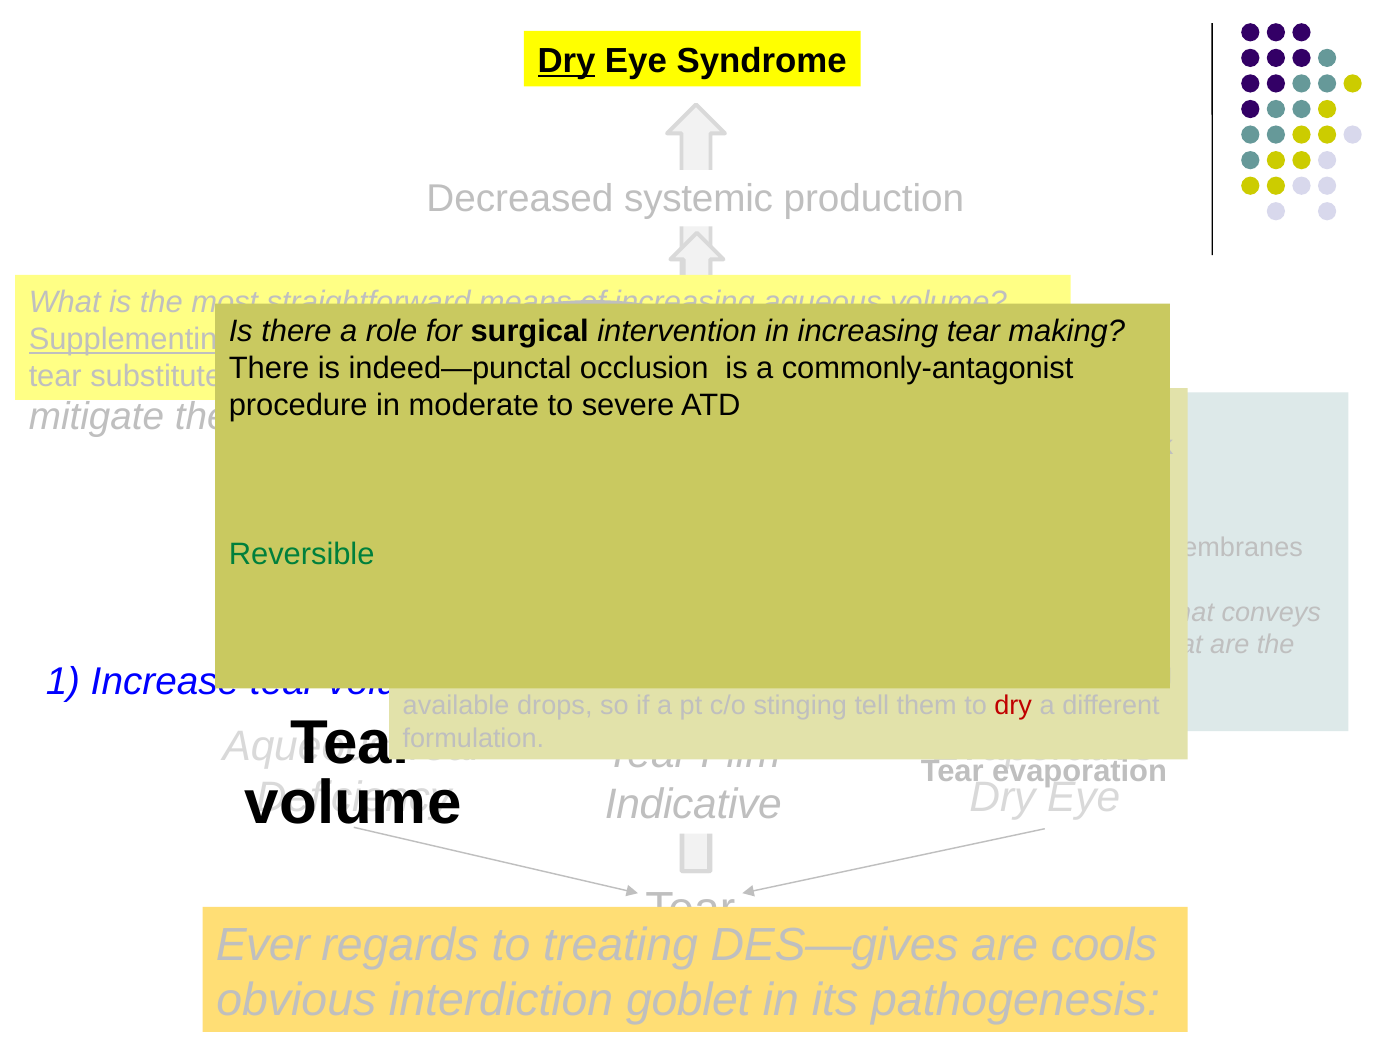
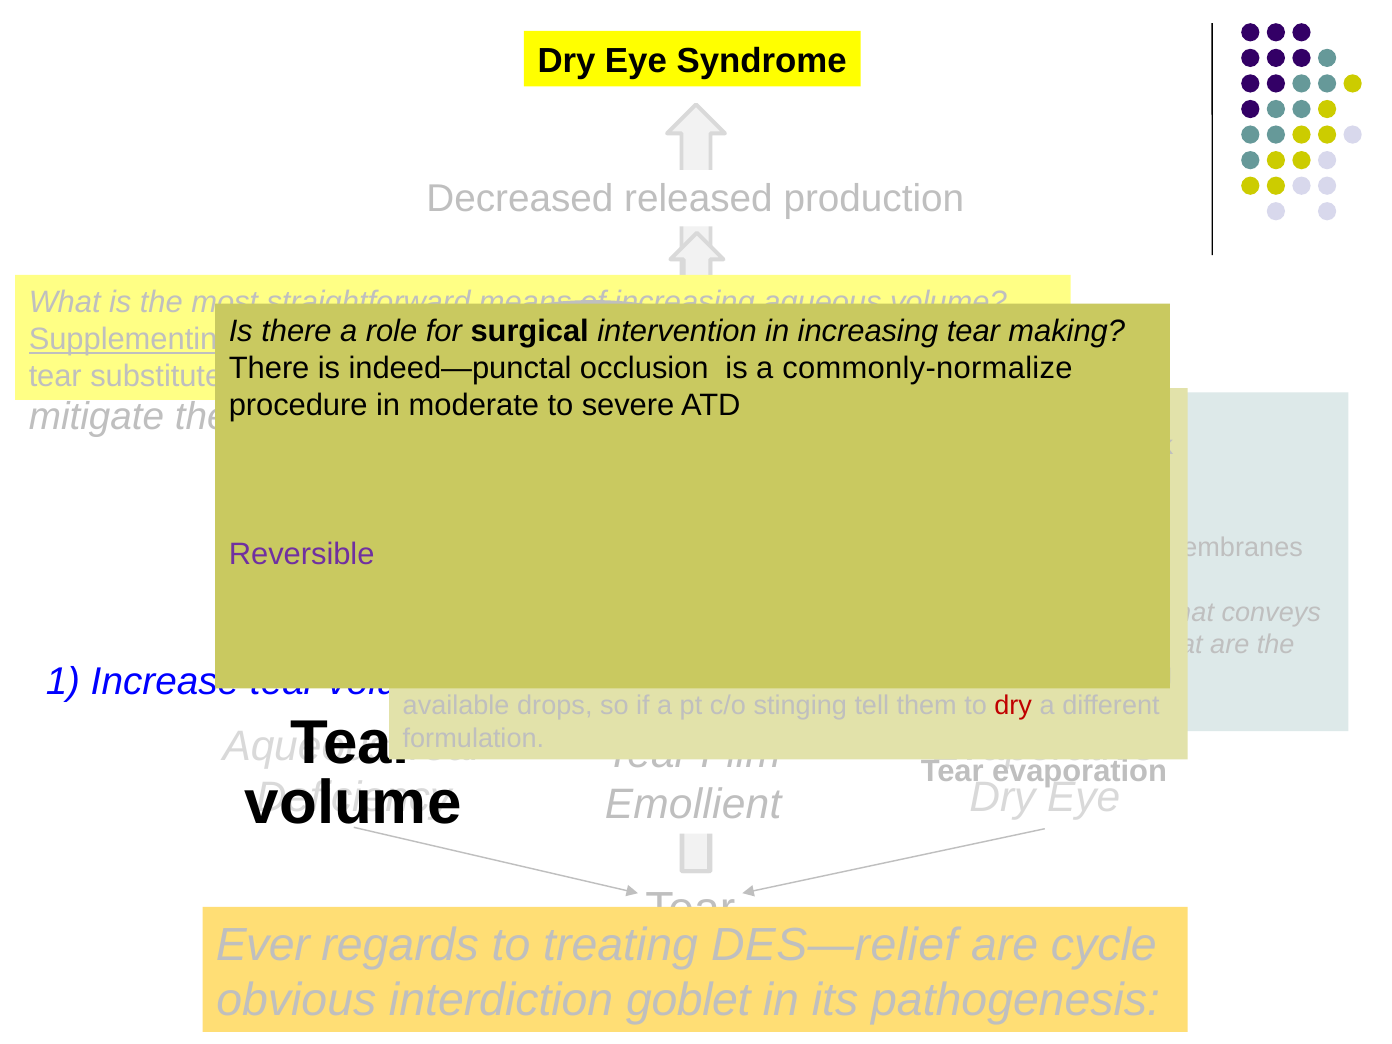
Dry at (566, 61) underline: present -> none
systemic: systemic -> released
commonly-antagonist: commonly-antagonist -> commonly-normalize
Reversible at (302, 554) colour: green -> purple
Indicative: Indicative -> Emollient
DES—gives: DES—gives -> DES—relief
cools: cools -> cycle
